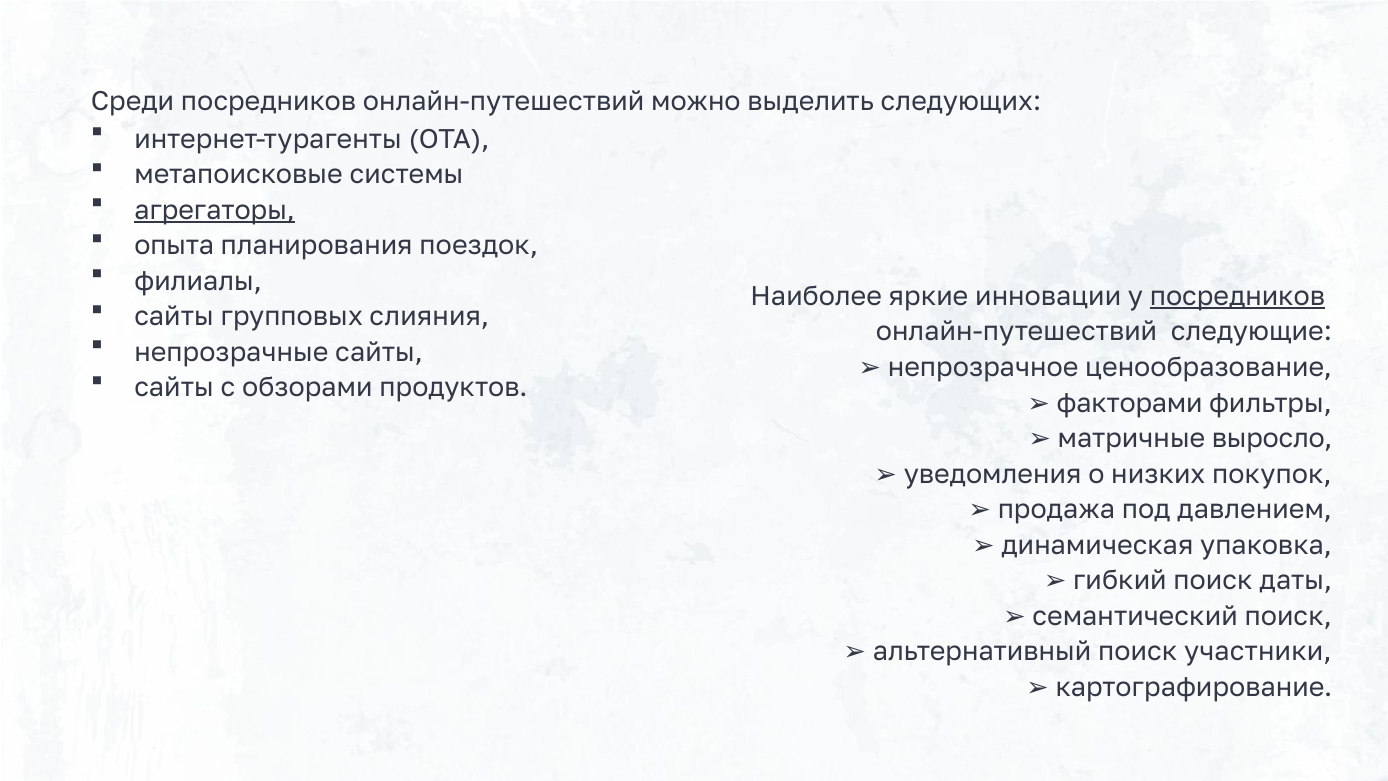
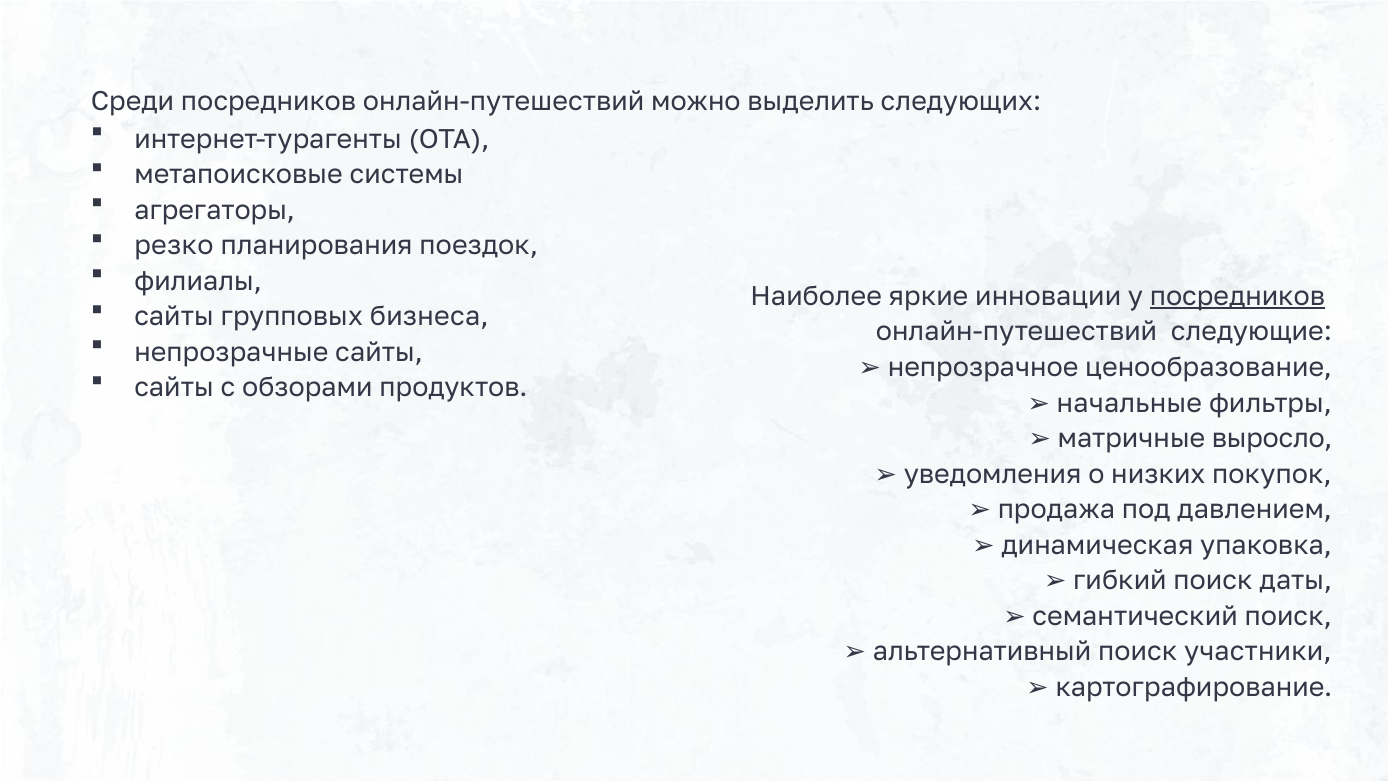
агрегаторы underline: present -> none
опыта: опыта -> резко
слияния: слияния -> бизнеса
факторами: факторами -> начальные
